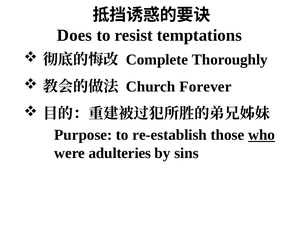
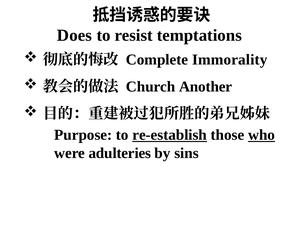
Thoroughly: Thoroughly -> Immorality
Forever: Forever -> Another
re-establish underline: none -> present
